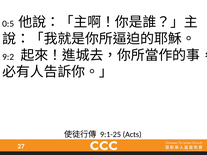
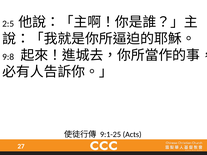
0:5: 0:5 -> 2:5
9:2: 9:2 -> 9:8
